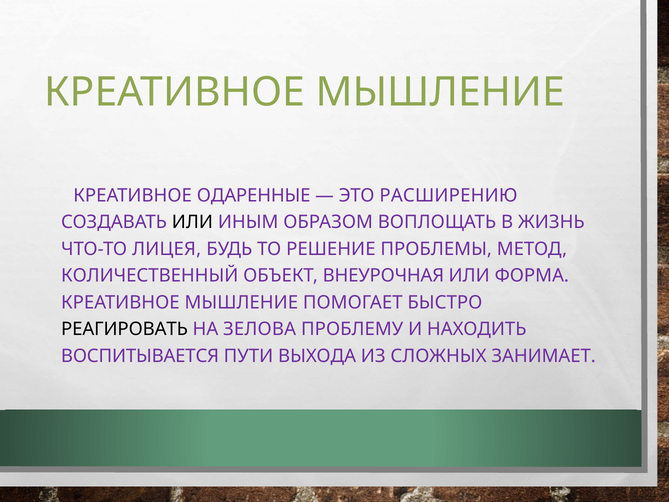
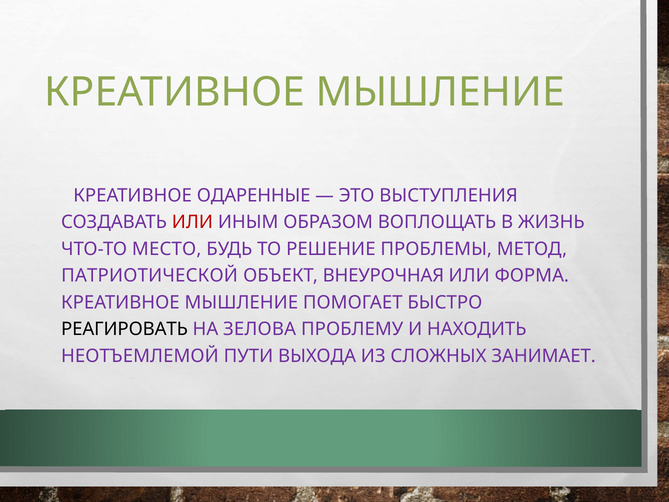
РАСШИРЕНИЮ: РАСШИРЕНИЮ -> ВЫСТУПЛЕНИЯ
ИЛИ at (192, 222) colour: black -> red
ЛИЦЕЯ: ЛИЦЕЯ -> МЕСТО
КОЛИЧЕСТВЕННЫЙ: КОЛИЧЕСТВЕННЫЙ -> ПАТРИОТИЧЕСКОЙ
ВОСПИТЫВАЕТСЯ: ВОСПИТЫВАЕТСЯ -> НЕОТЪЕМЛЕМОЙ
